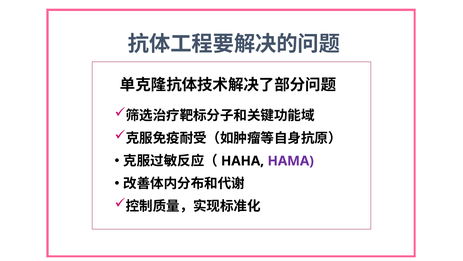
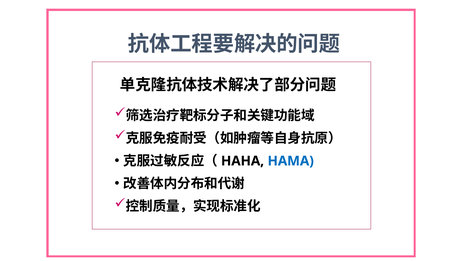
HAMA colour: purple -> blue
